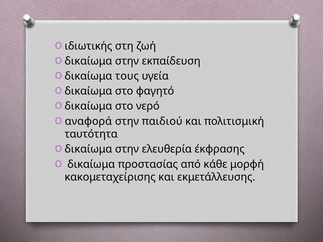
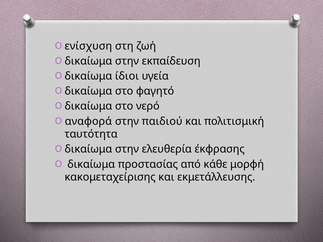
ιδιωτικής: ιδιωτικής -> ενίσχυση
τους: τους -> ίδιοι
